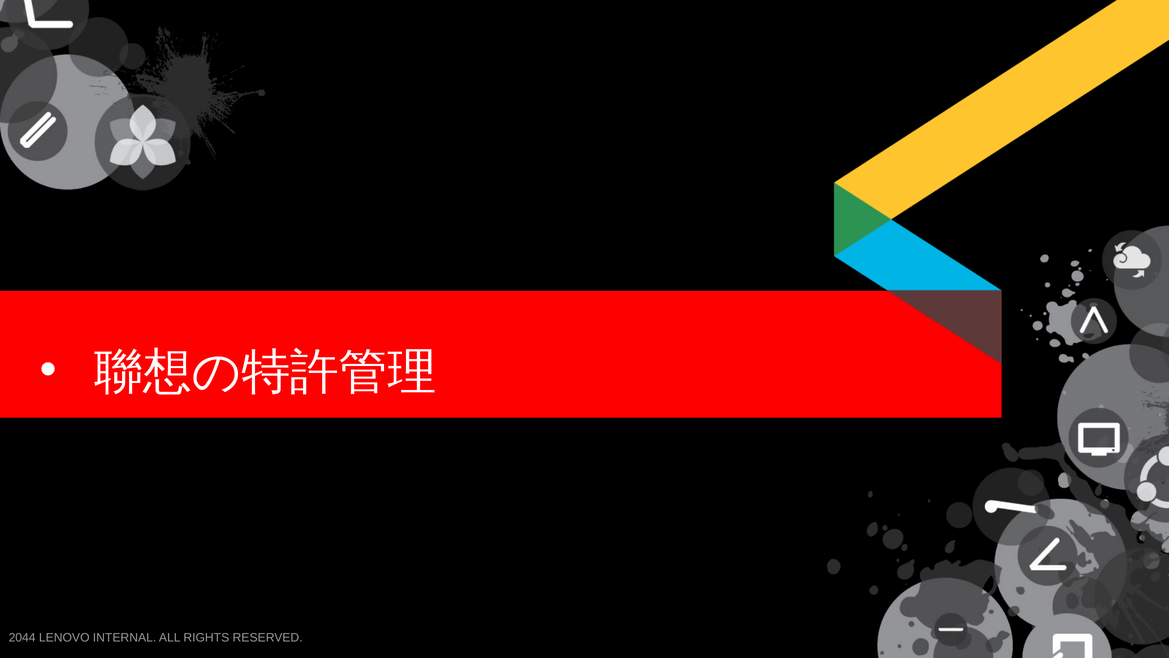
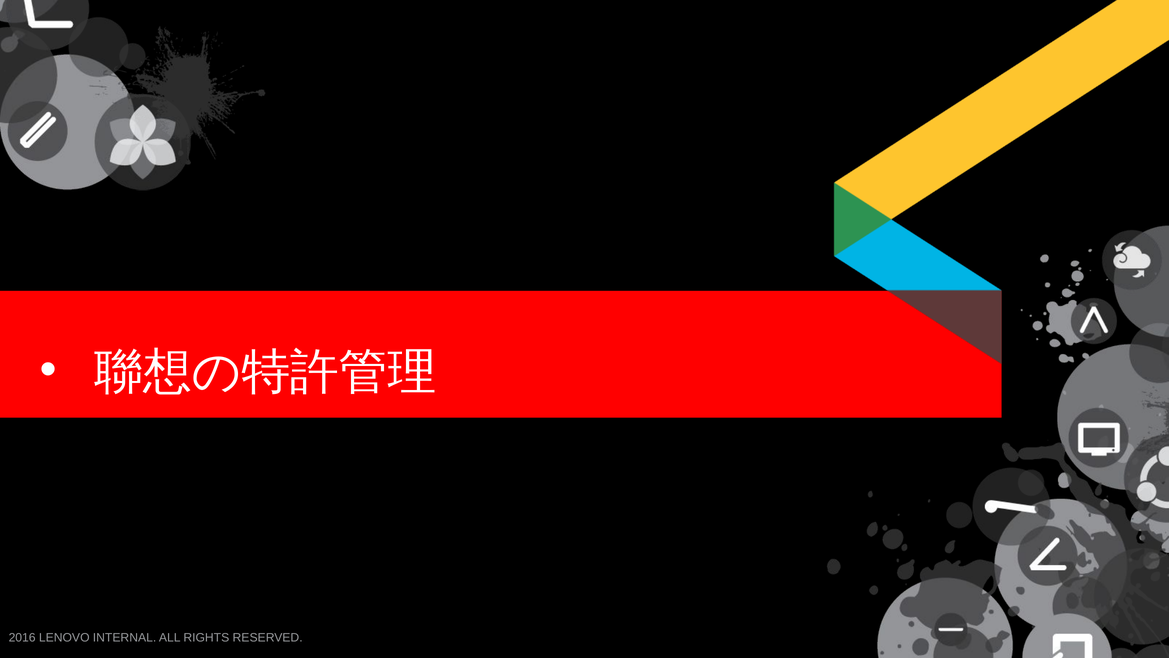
2044: 2044 -> 2016
